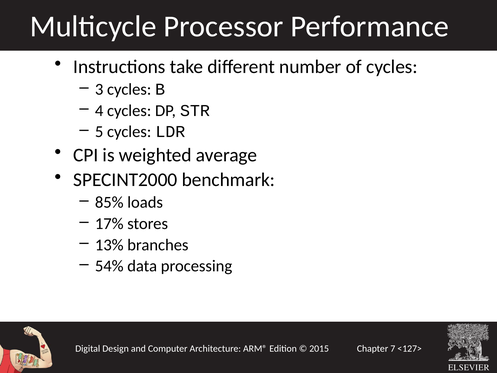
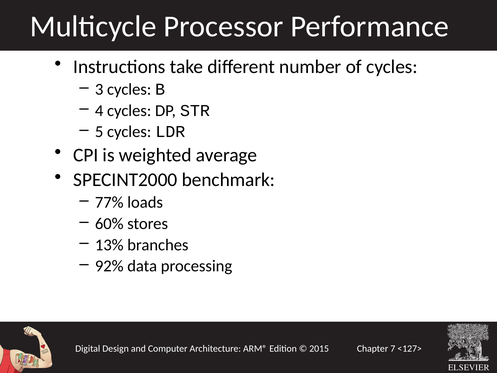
85%: 85% -> 77%
17%: 17% -> 60%
54%: 54% -> 92%
